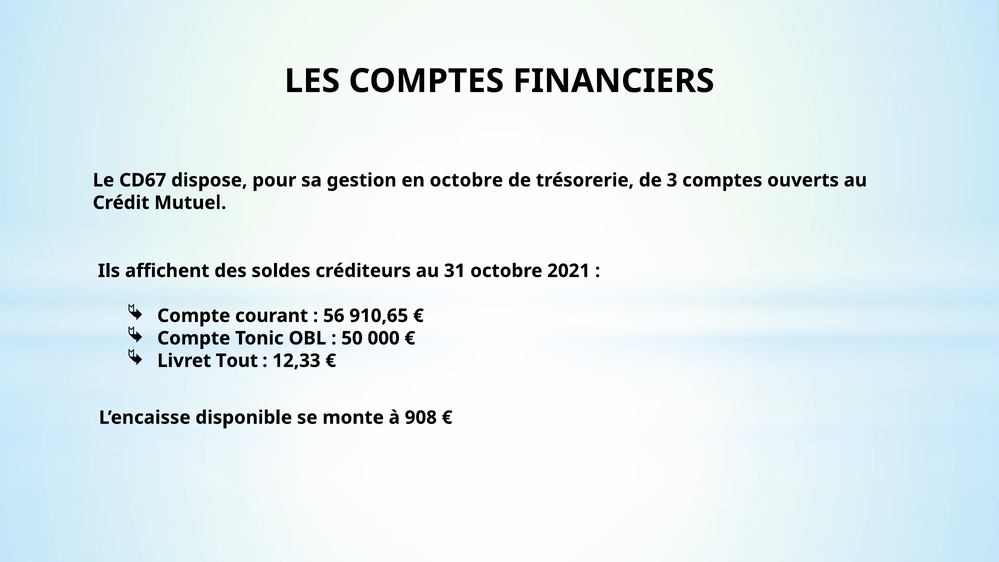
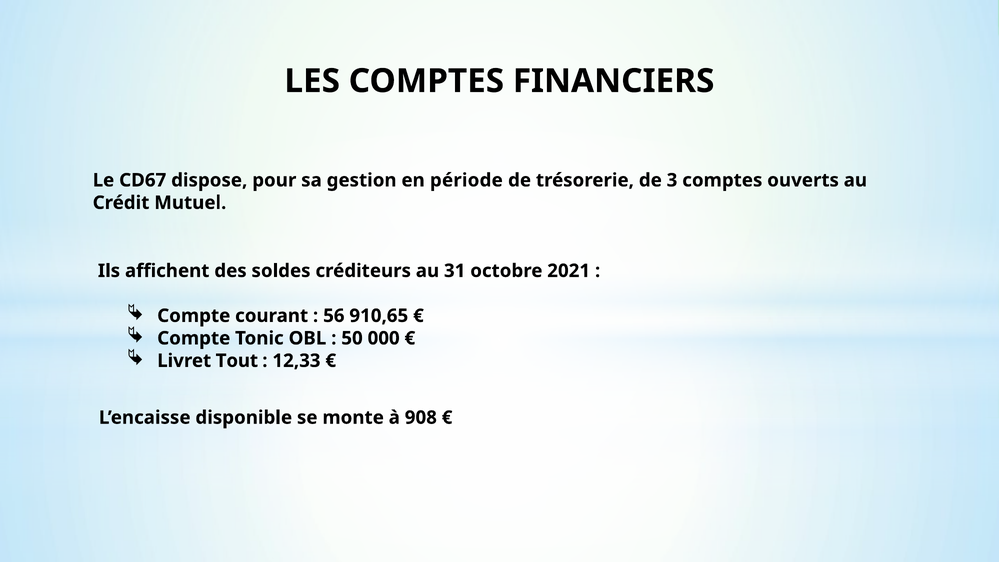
en octobre: octobre -> période
